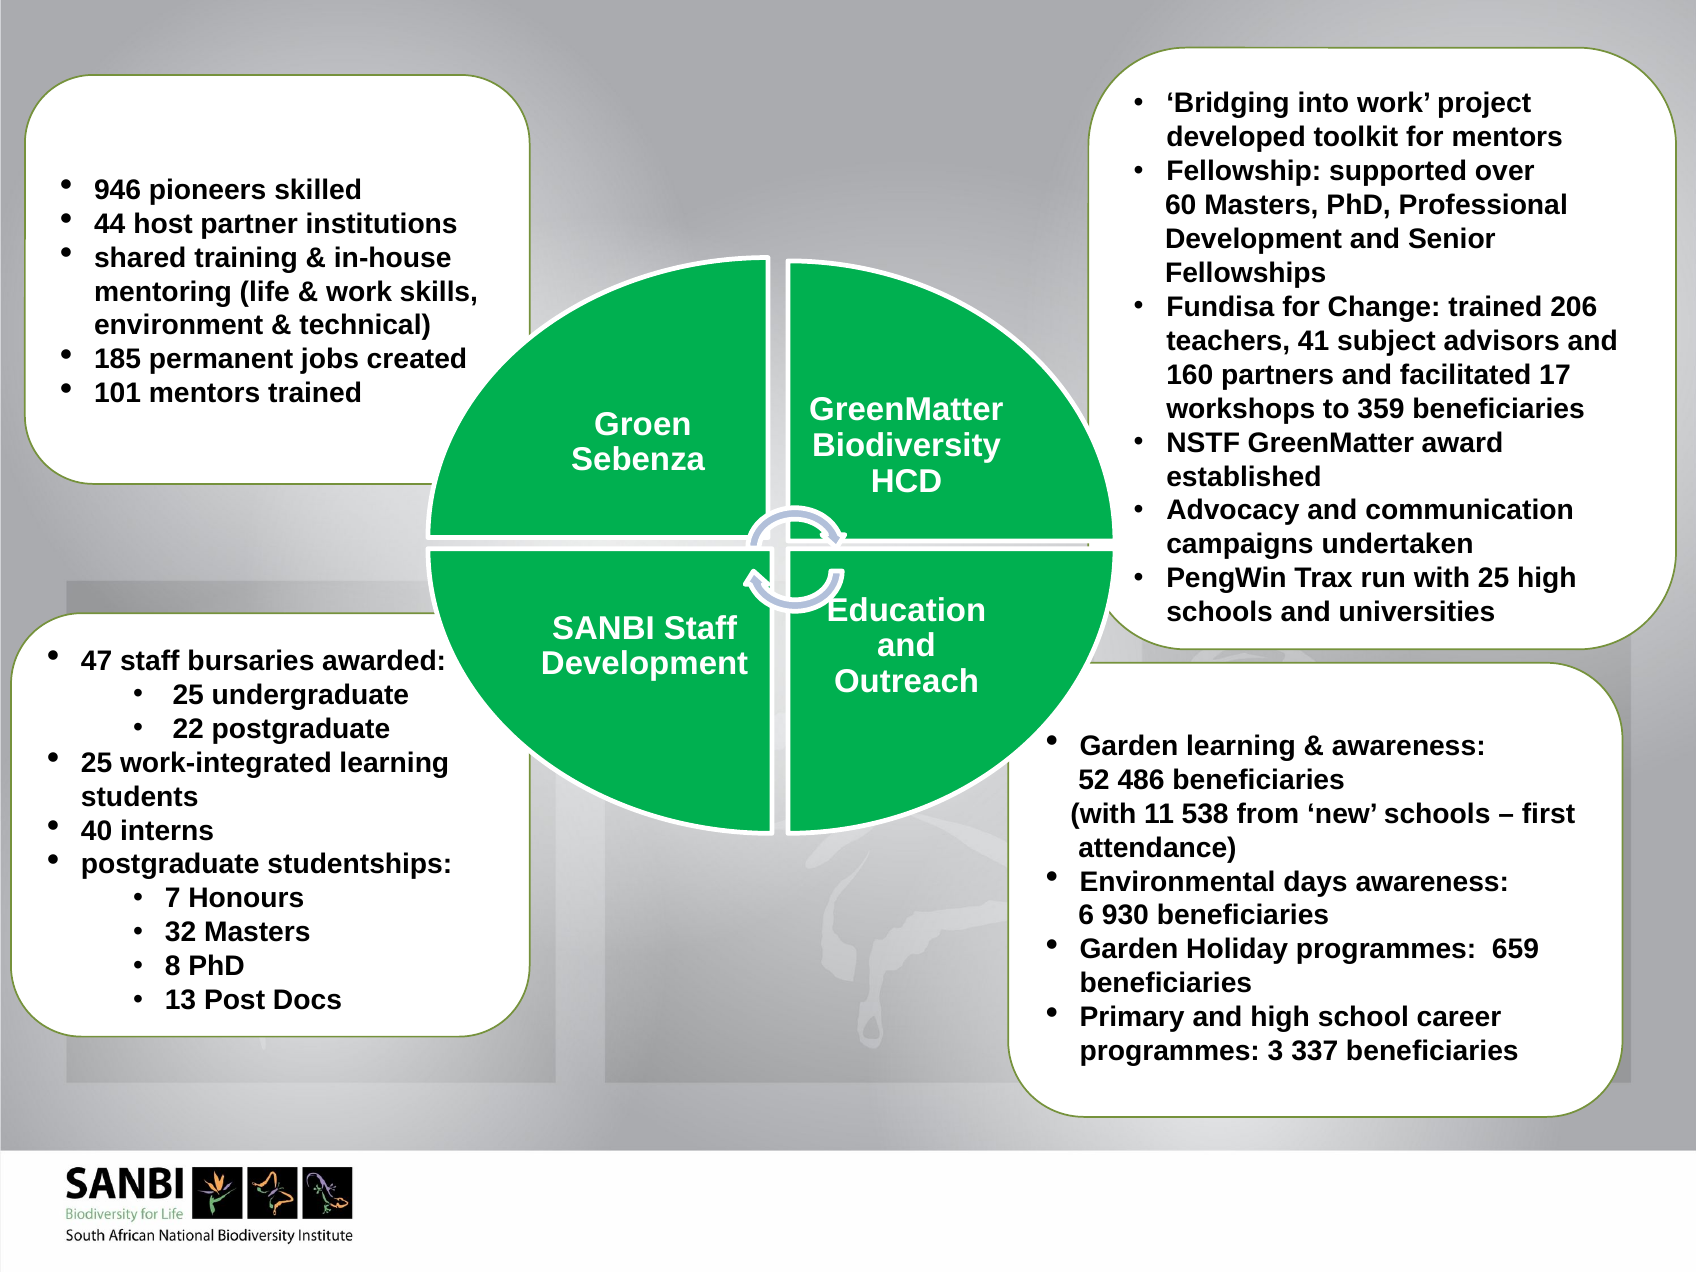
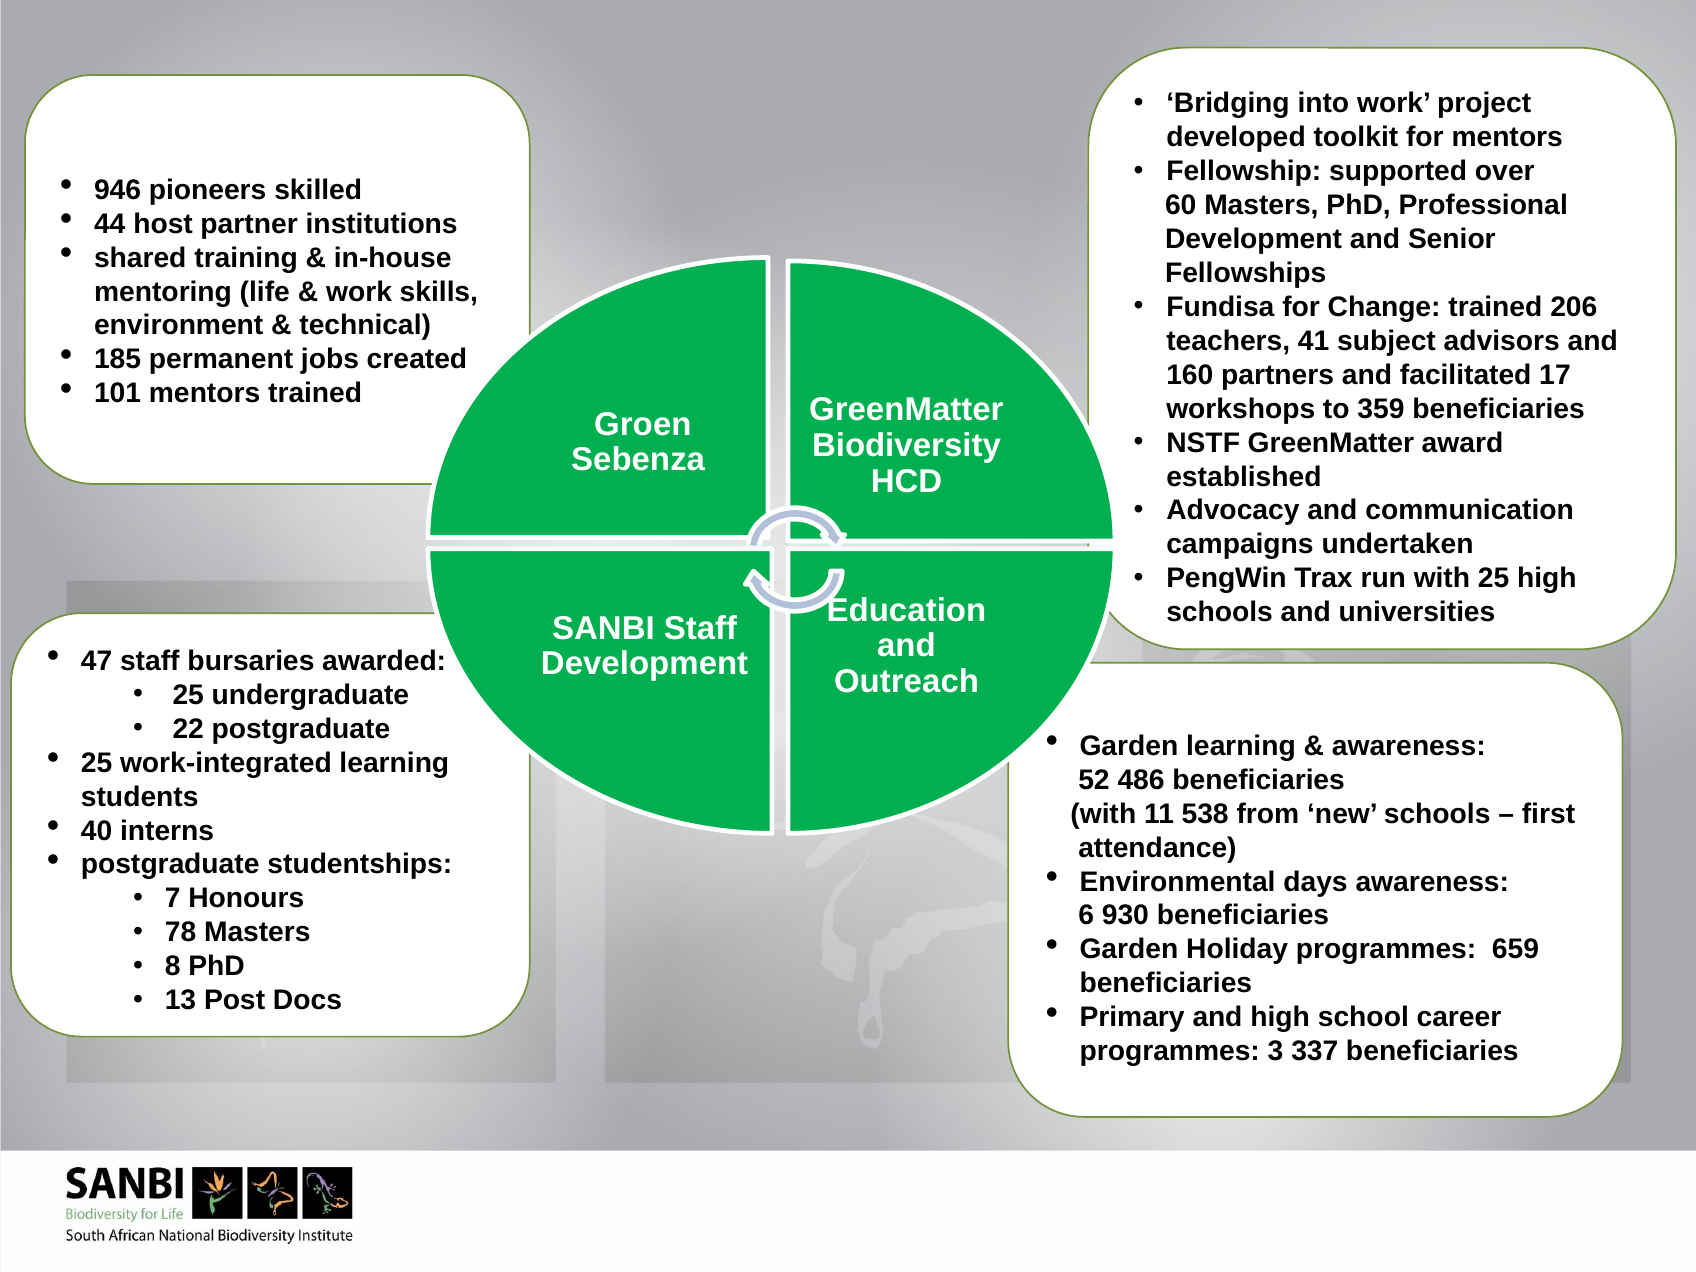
32: 32 -> 78
